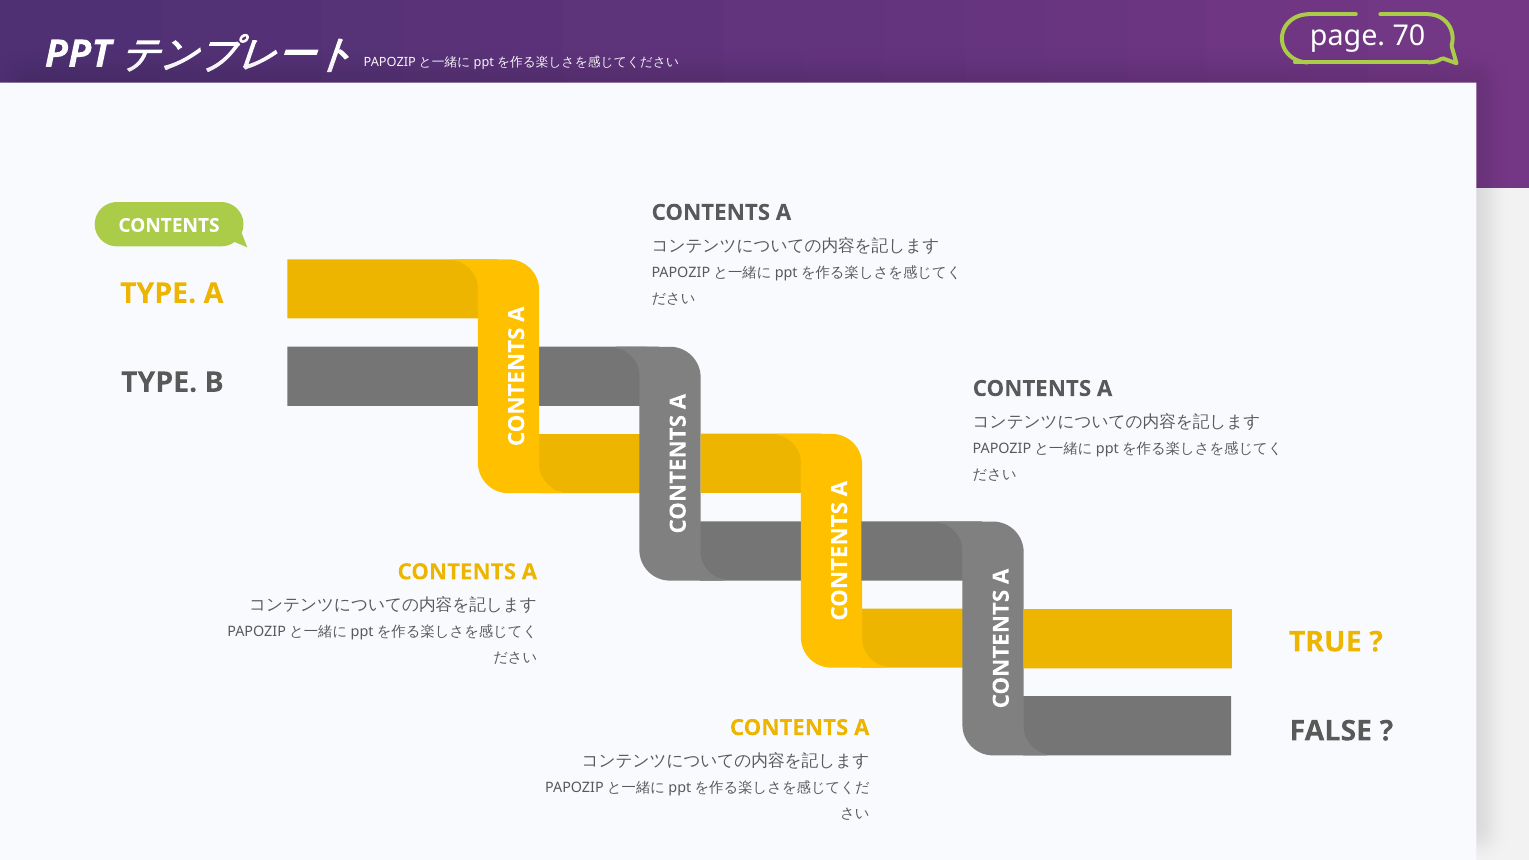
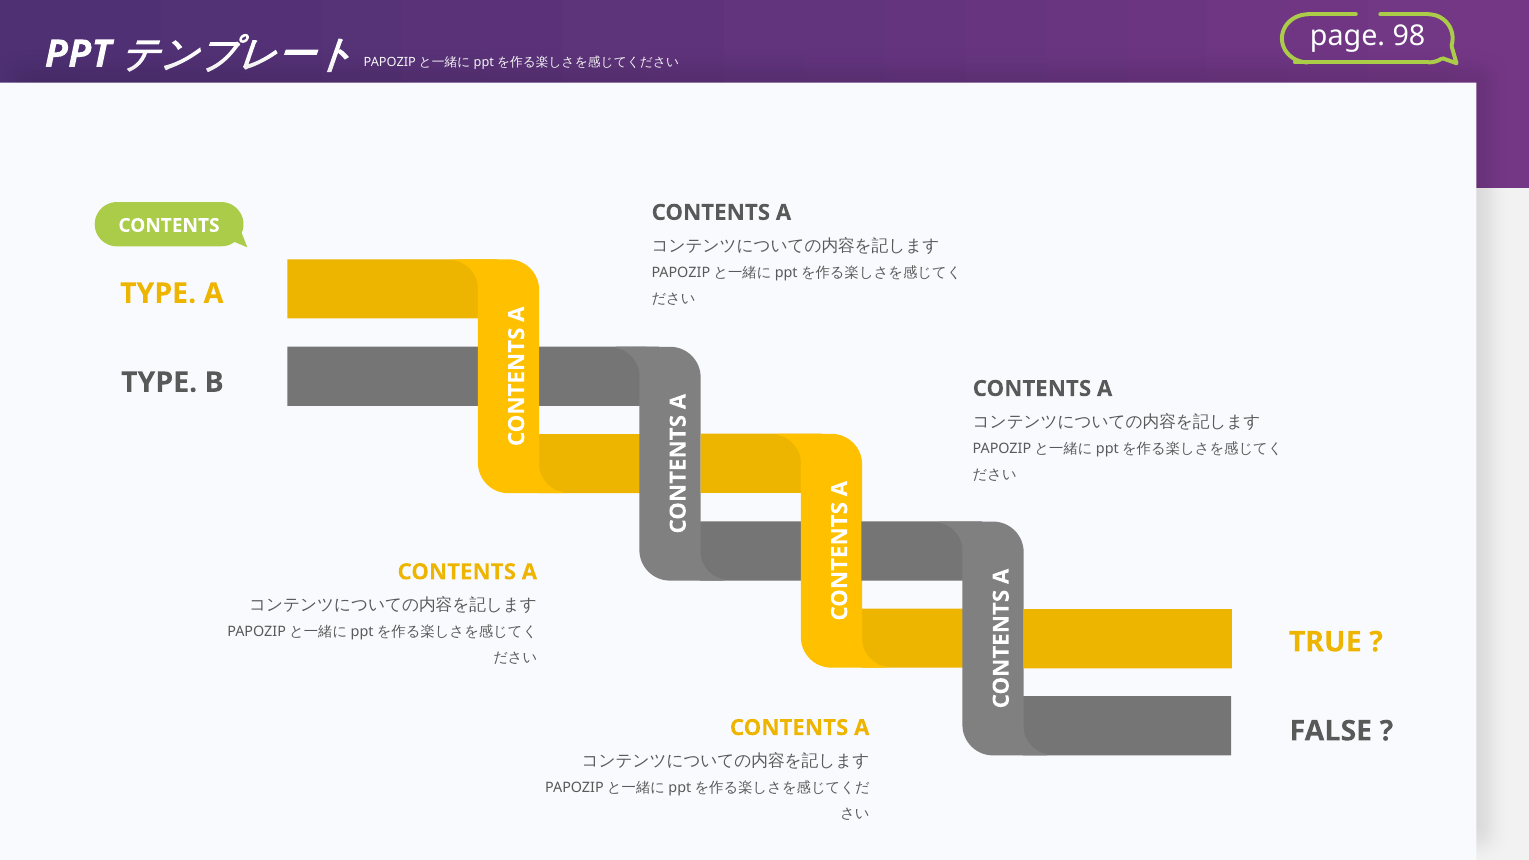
70: 70 -> 98
